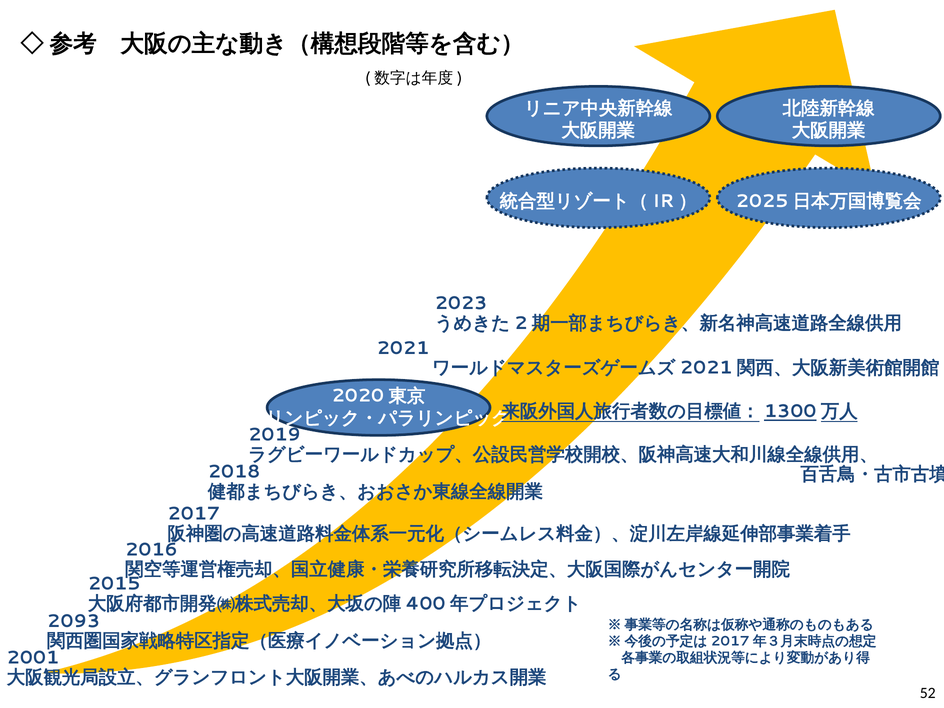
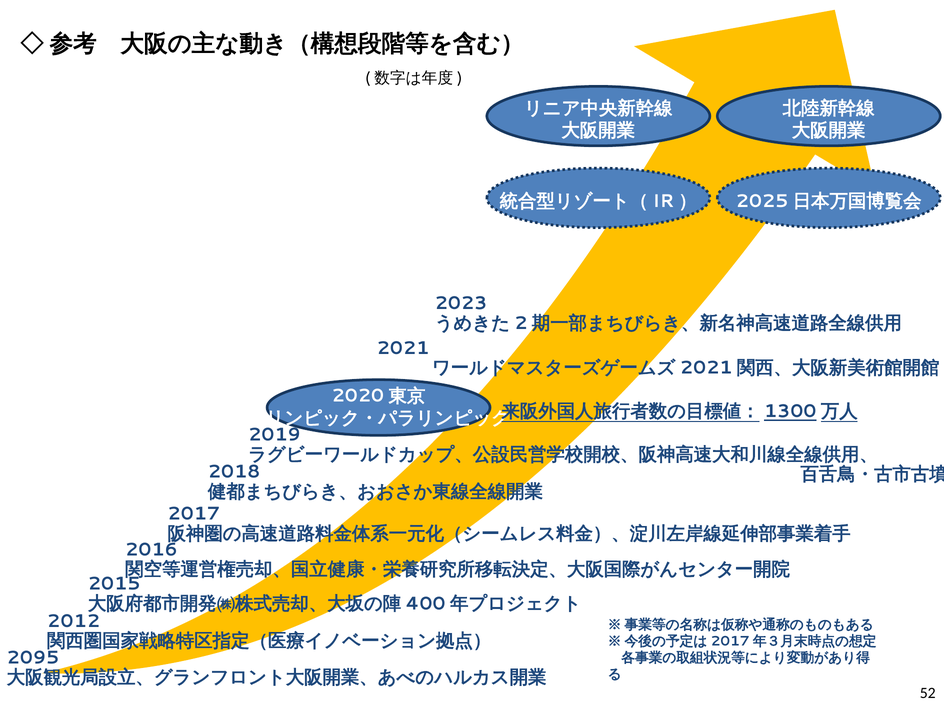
2093: 2093 -> 2012
2001: 2001 -> 2095
